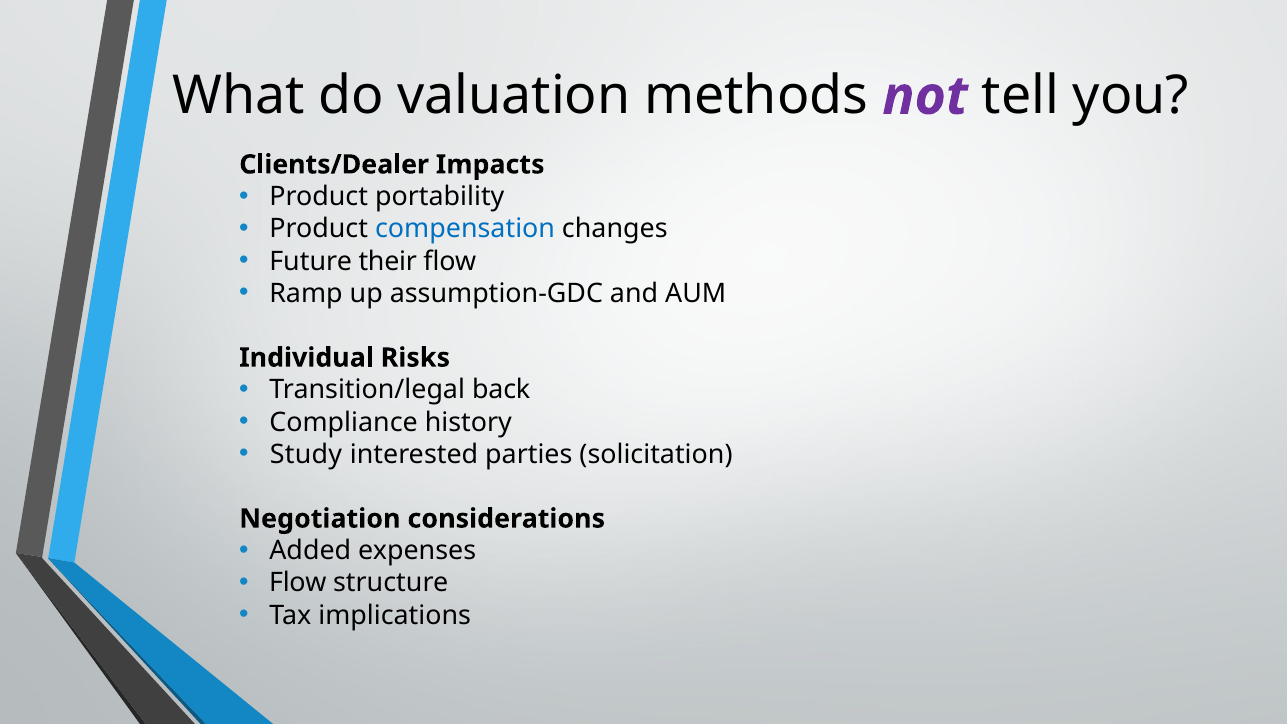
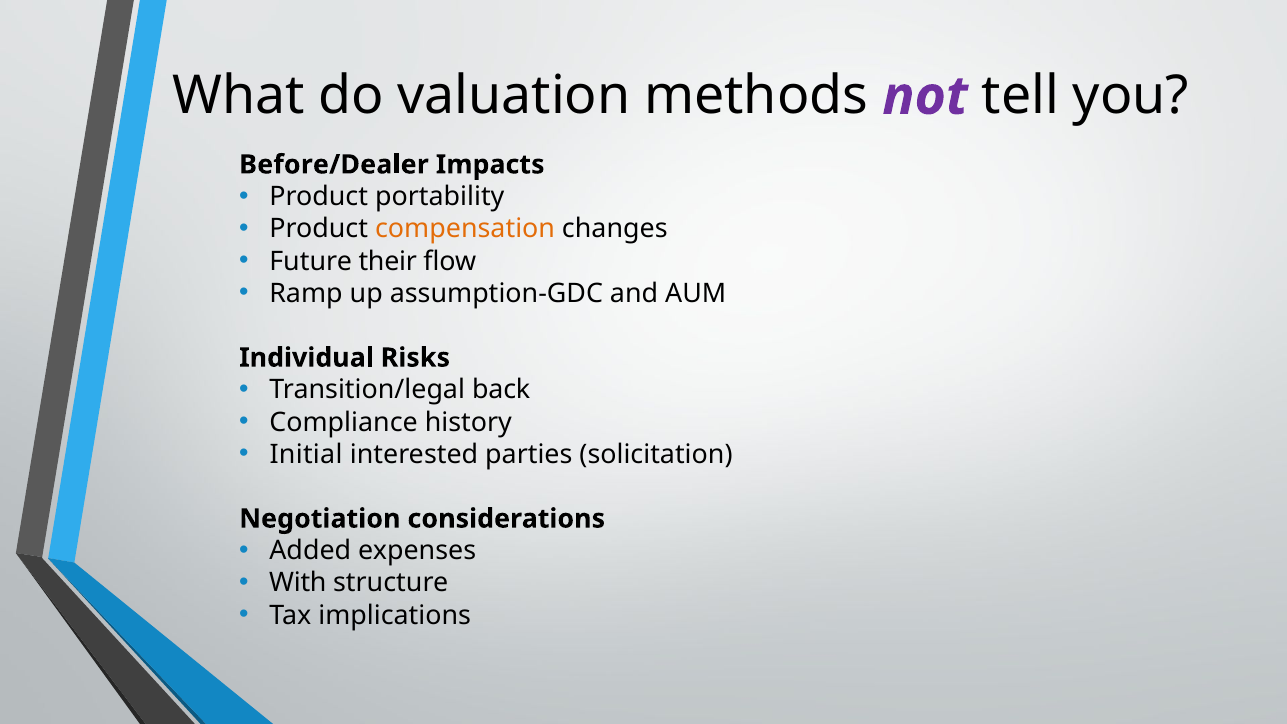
Clients/Dealer: Clients/Dealer -> Before/Dealer
compensation colour: blue -> orange
Study: Study -> Initial
Flow at (298, 583): Flow -> With
